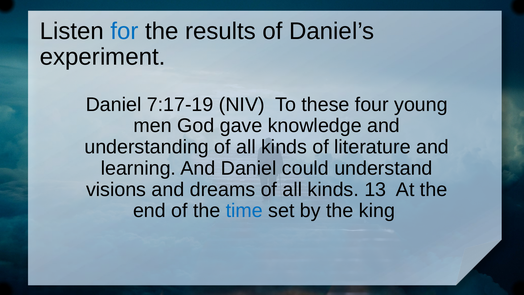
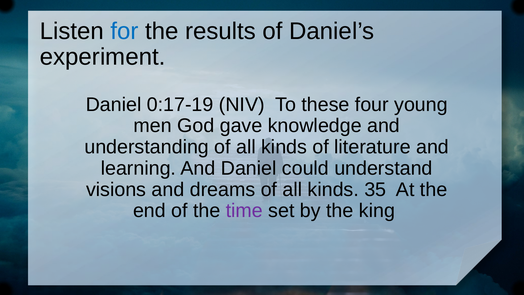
7:17-19: 7:17-19 -> 0:17-19
13: 13 -> 35
time colour: blue -> purple
